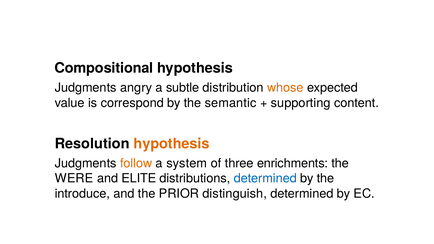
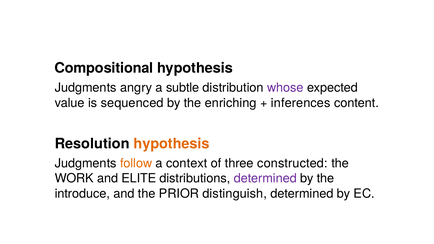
whose colour: orange -> purple
correspond: correspond -> sequenced
semantic: semantic -> enriching
supporting: supporting -> inferences
system: system -> context
enrichments: enrichments -> constructed
WERE: WERE -> WORK
determined at (265, 179) colour: blue -> purple
